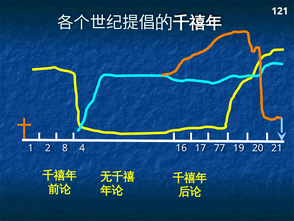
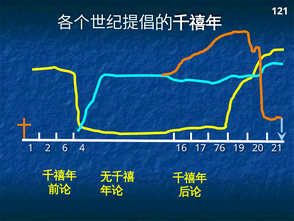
8: 8 -> 6
77: 77 -> 76
